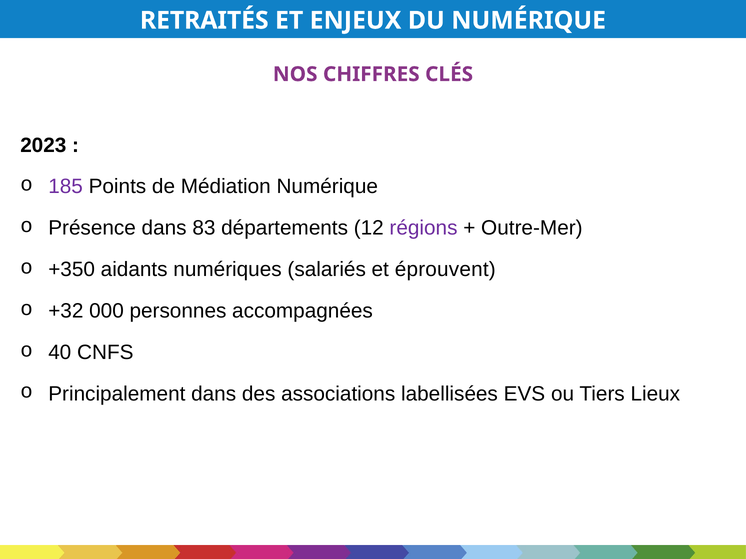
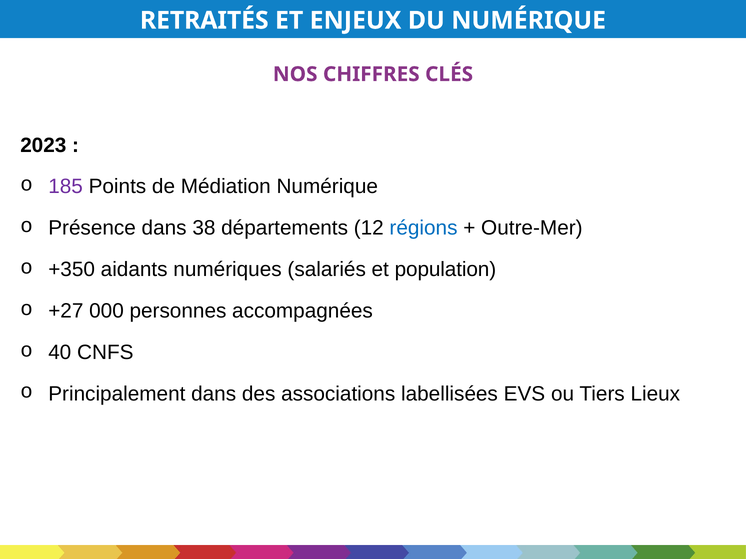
83: 83 -> 38
régions colour: purple -> blue
éprouvent: éprouvent -> population
+32: +32 -> +27
